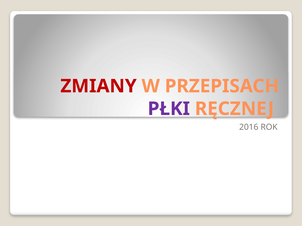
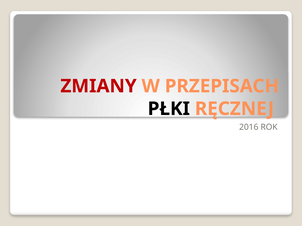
PŁKI colour: purple -> black
